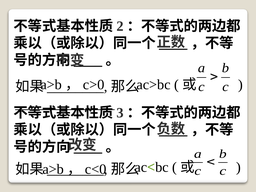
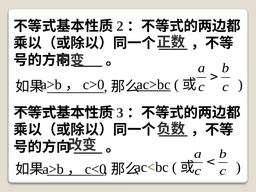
ac>bc underline: none -> present
